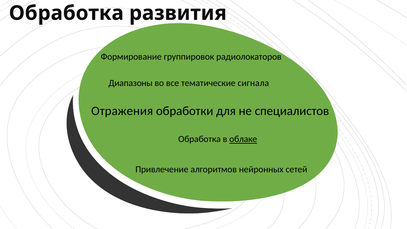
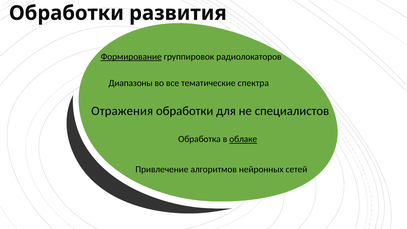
Обработка at (66, 13): Обработка -> Обработки
Формирование underline: none -> present
сигнала: сигнала -> спектра
